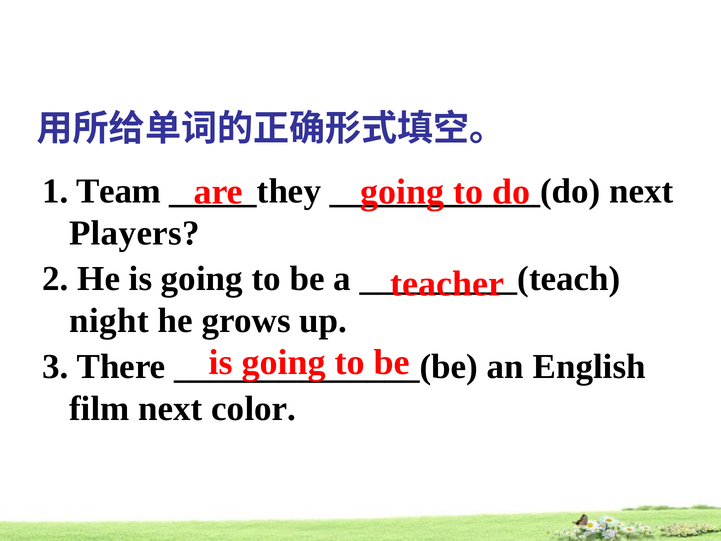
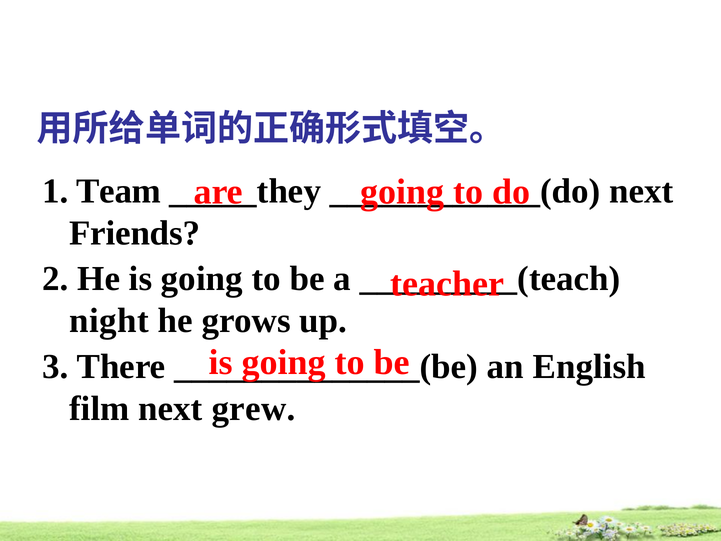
Players: Players -> Friends
color: color -> grew
